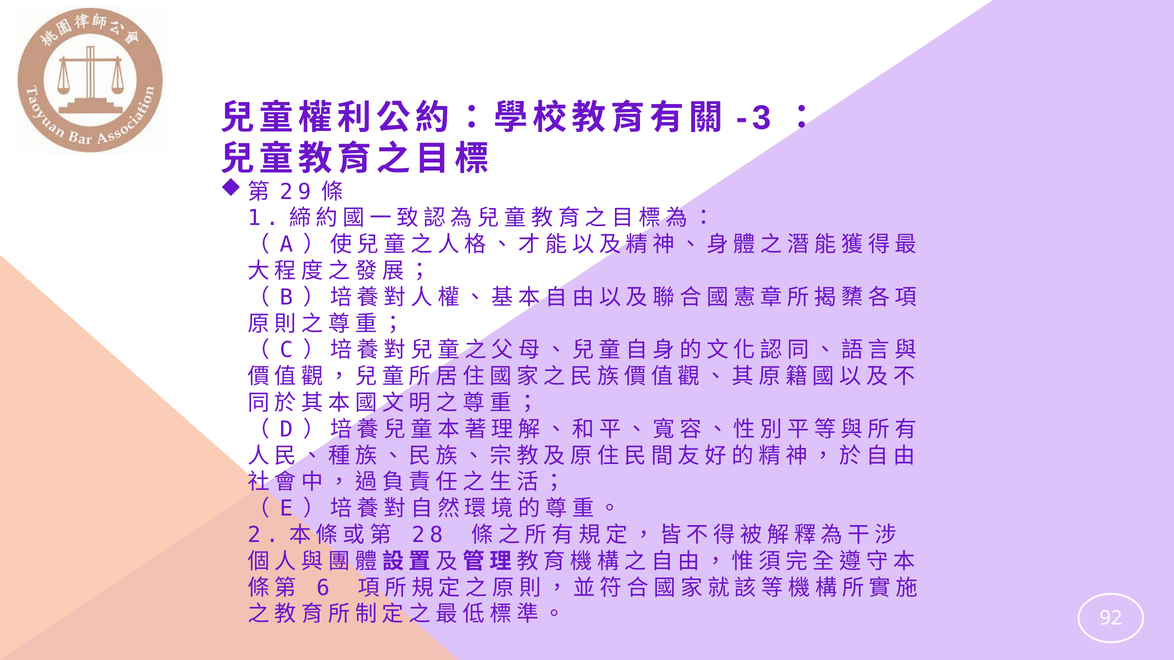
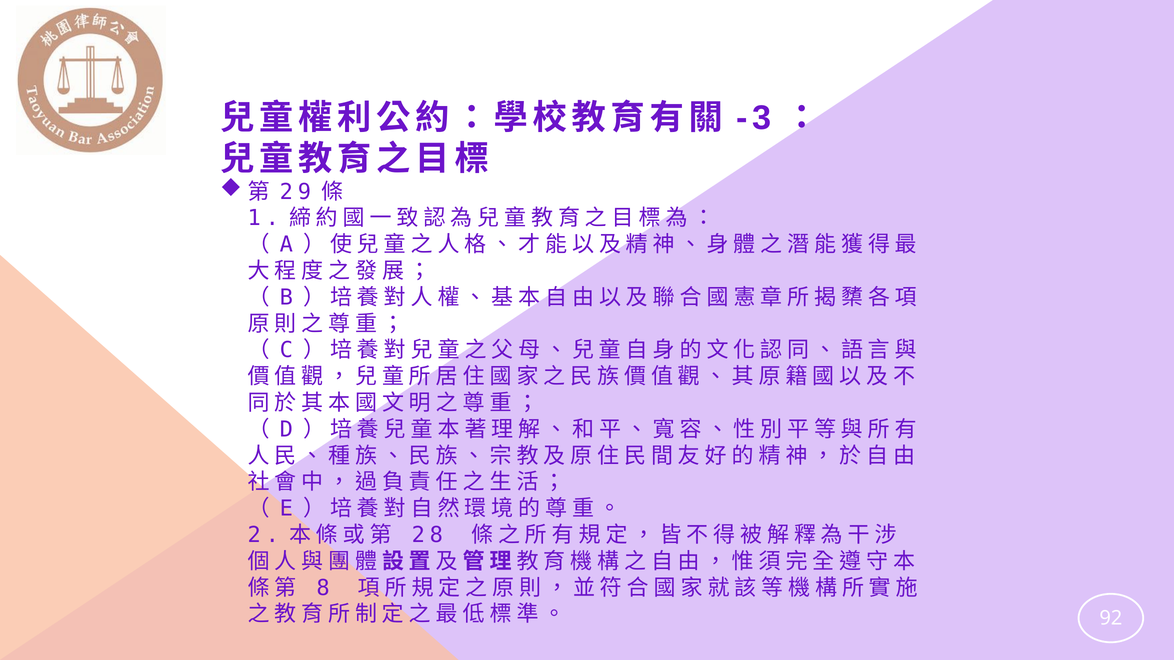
6: 6 -> 8
